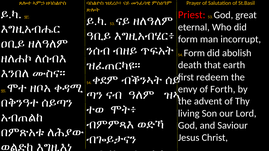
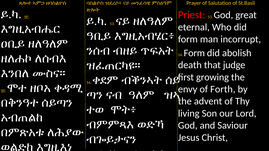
earth: earth -> judge
redeem: redeem -> growing
